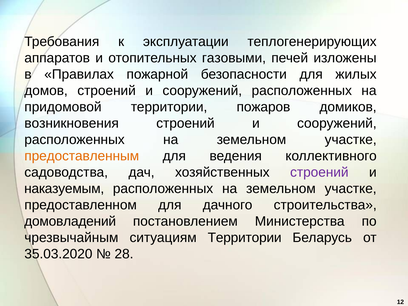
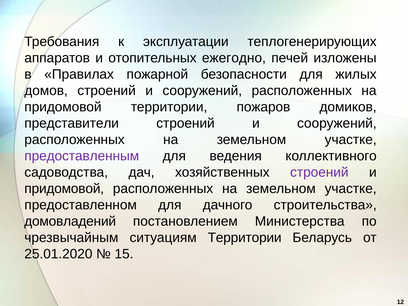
газовыми: газовыми -> ежегодно
возникновения: возникновения -> представители
предоставленным colour: orange -> purple
наказуемым at (64, 189): наказуемым -> придомовой
35.03.2020: 35.03.2020 -> 25.01.2020
28: 28 -> 15
